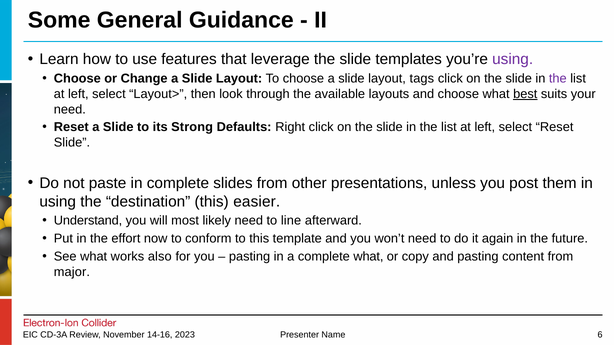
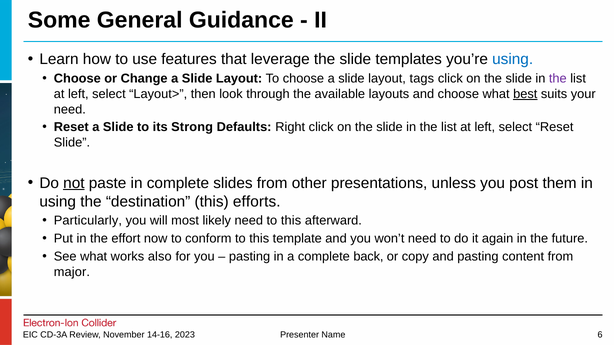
using at (513, 59) colour: purple -> blue
not underline: none -> present
easier: easier -> efforts
Understand: Understand -> Particularly
need to line: line -> this
complete what: what -> back
